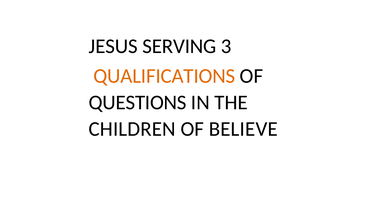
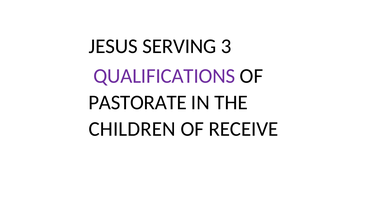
QUALIFICATIONS colour: orange -> purple
QUESTIONS: QUESTIONS -> PASTORATE
BELIEVE: BELIEVE -> RECEIVE
